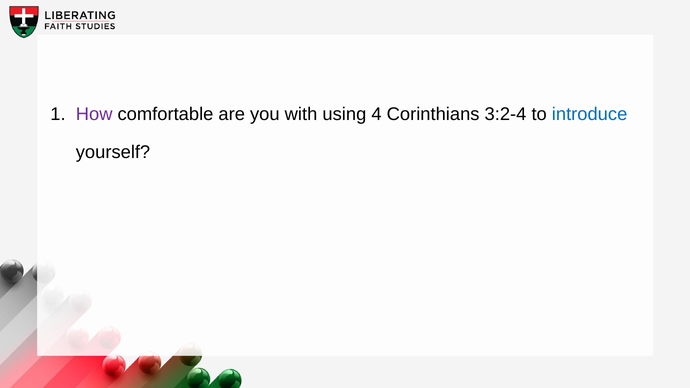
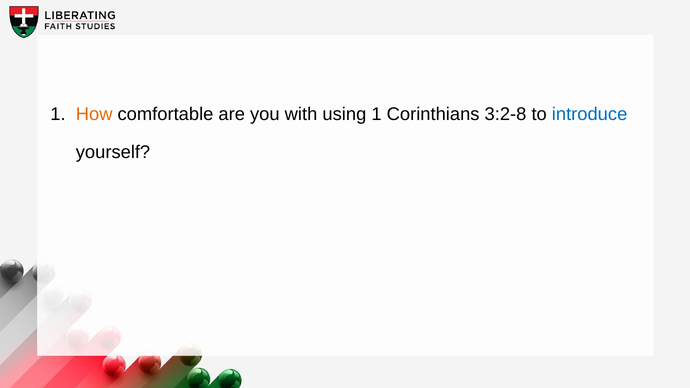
How colour: purple -> orange
using 4: 4 -> 1
3:2-4: 3:2-4 -> 3:2-8
